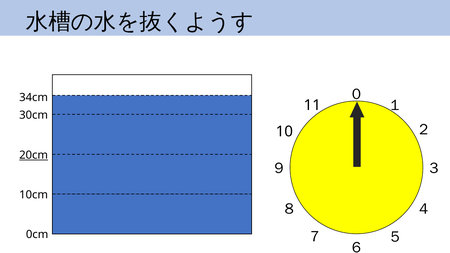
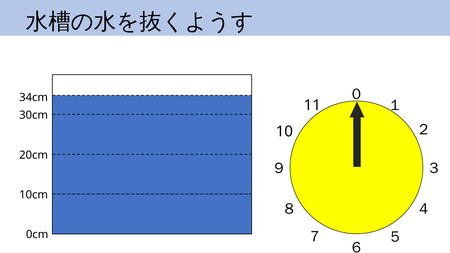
20cm underline: present -> none
